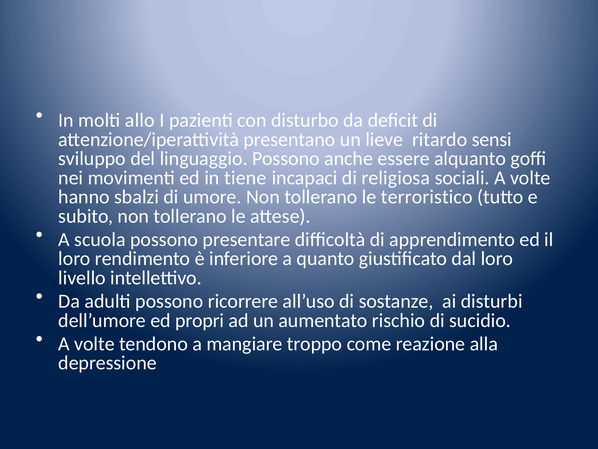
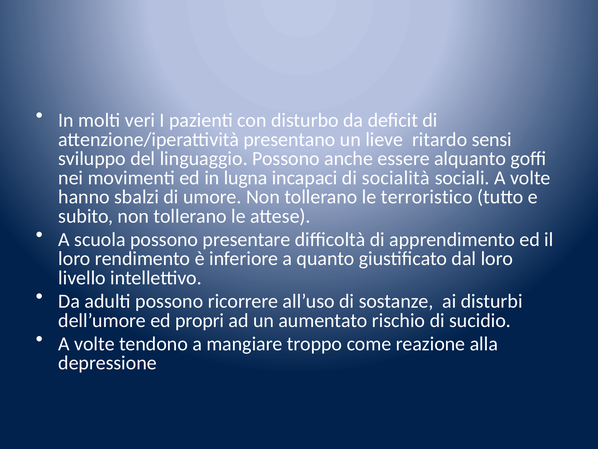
allo: allo -> veri
tiene: tiene -> lugna
religiosa: religiosa -> socialità
